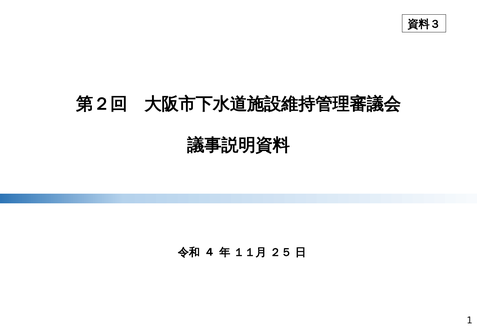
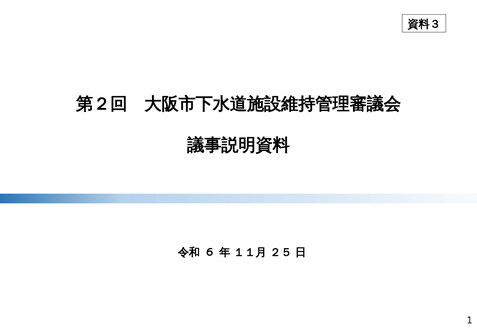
4: 4 -> 6
